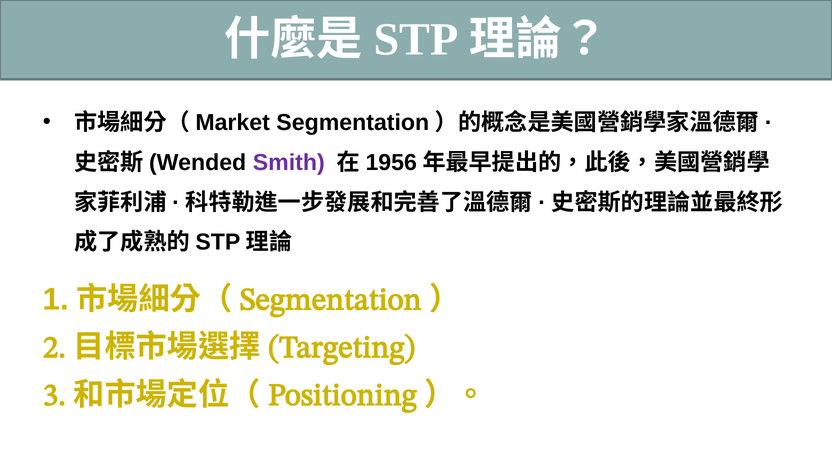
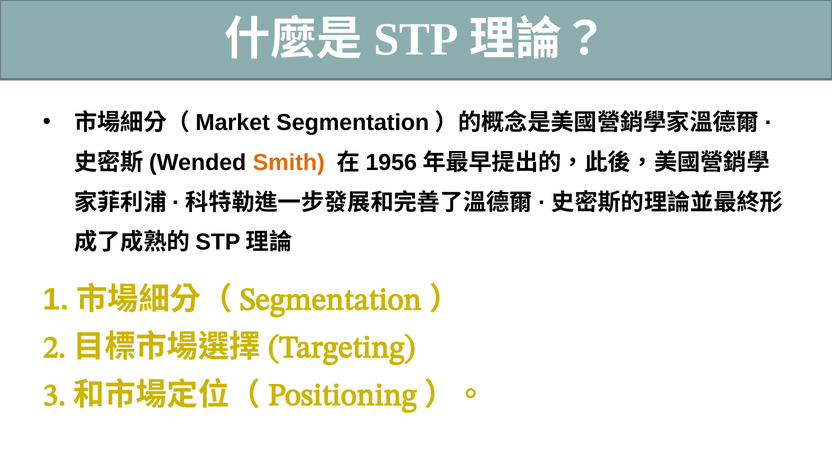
Smith colour: purple -> orange
